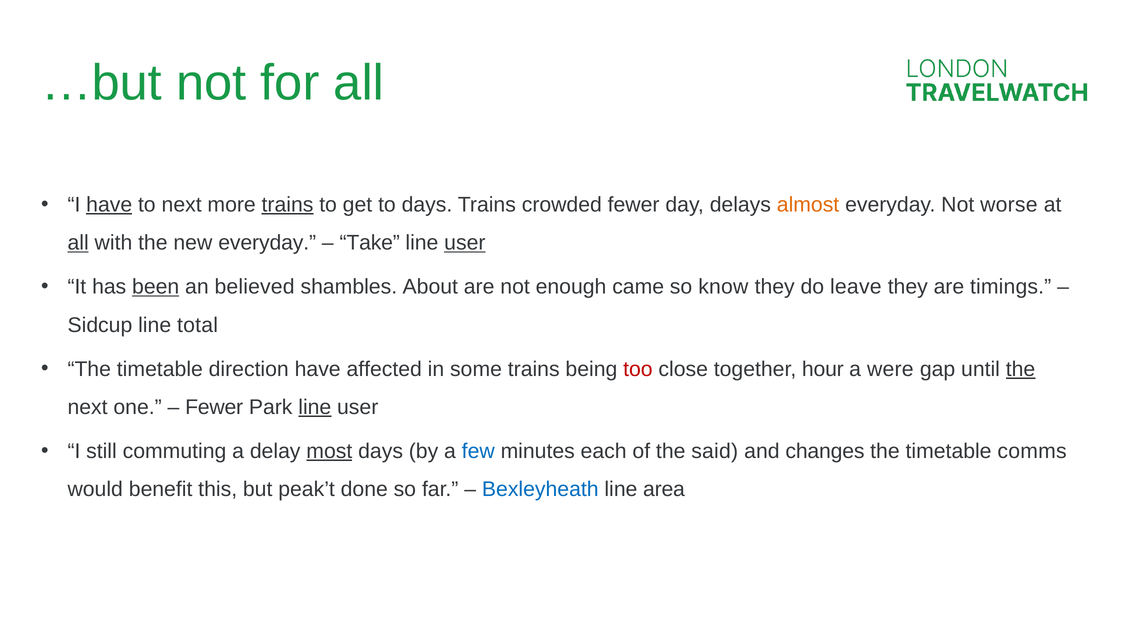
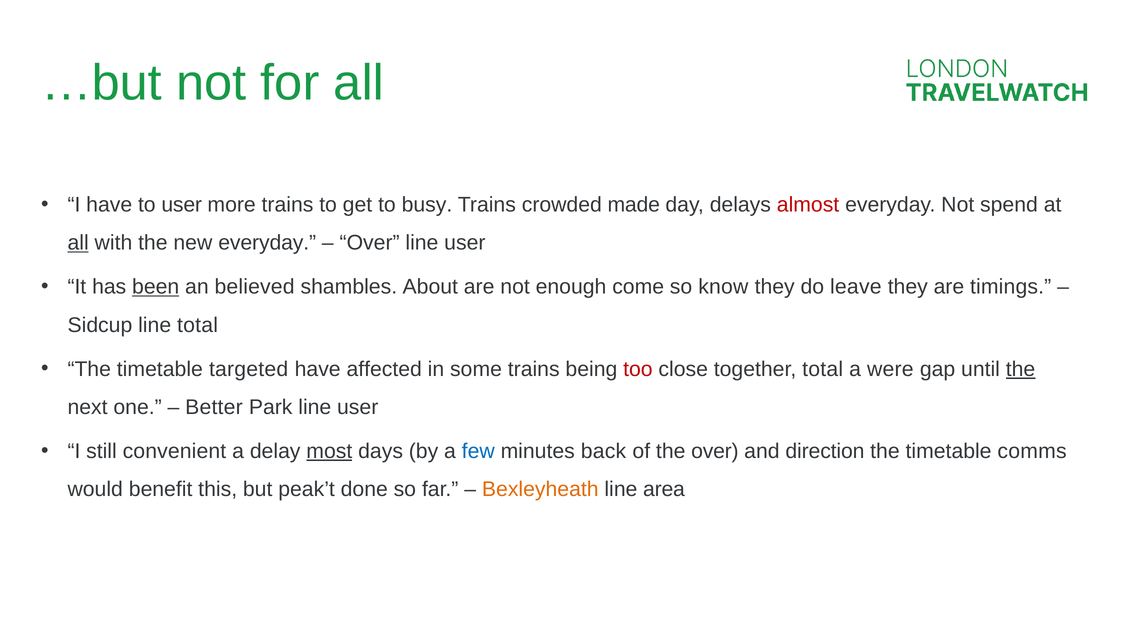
have at (109, 205) underline: present -> none
to next: next -> user
trains at (287, 205) underline: present -> none
to days: days -> busy
crowded fewer: fewer -> made
almost colour: orange -> red
worse: worse -> spend
Take at (370, 243): Take -> Over
user at (465, 243) underline: present -> none
came: came -> come
direction: direction -> targeted
together hour: hour -> total
Fewer at (214, 407): Fewer -> Better
line at (315, 407) underline: present -> none
commuting: commuting -> convenient
each: each -> back
the said: said -> over
changes: changes -> direction
Bexleyheath colour: blue -> orange
